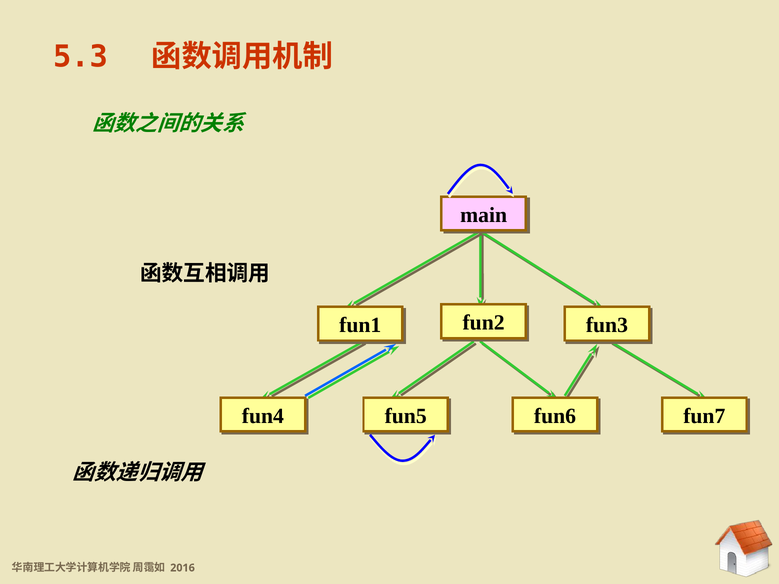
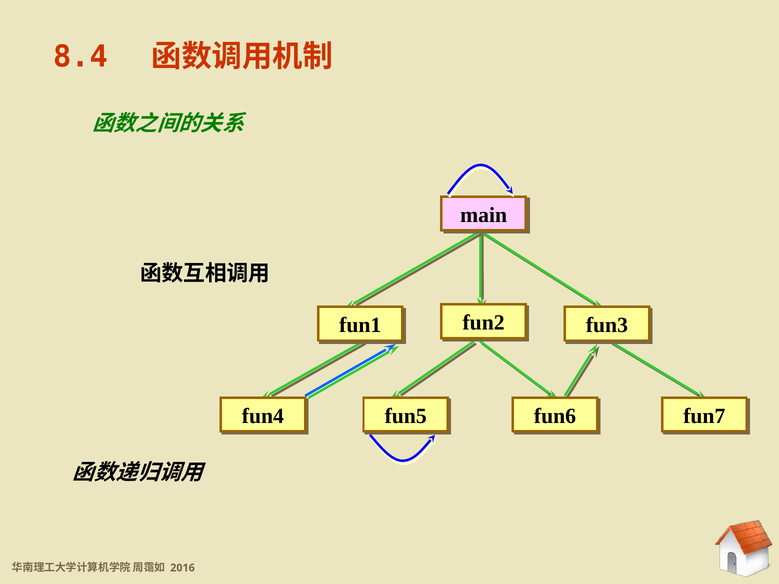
5.3: 5.3 -> 8.4
